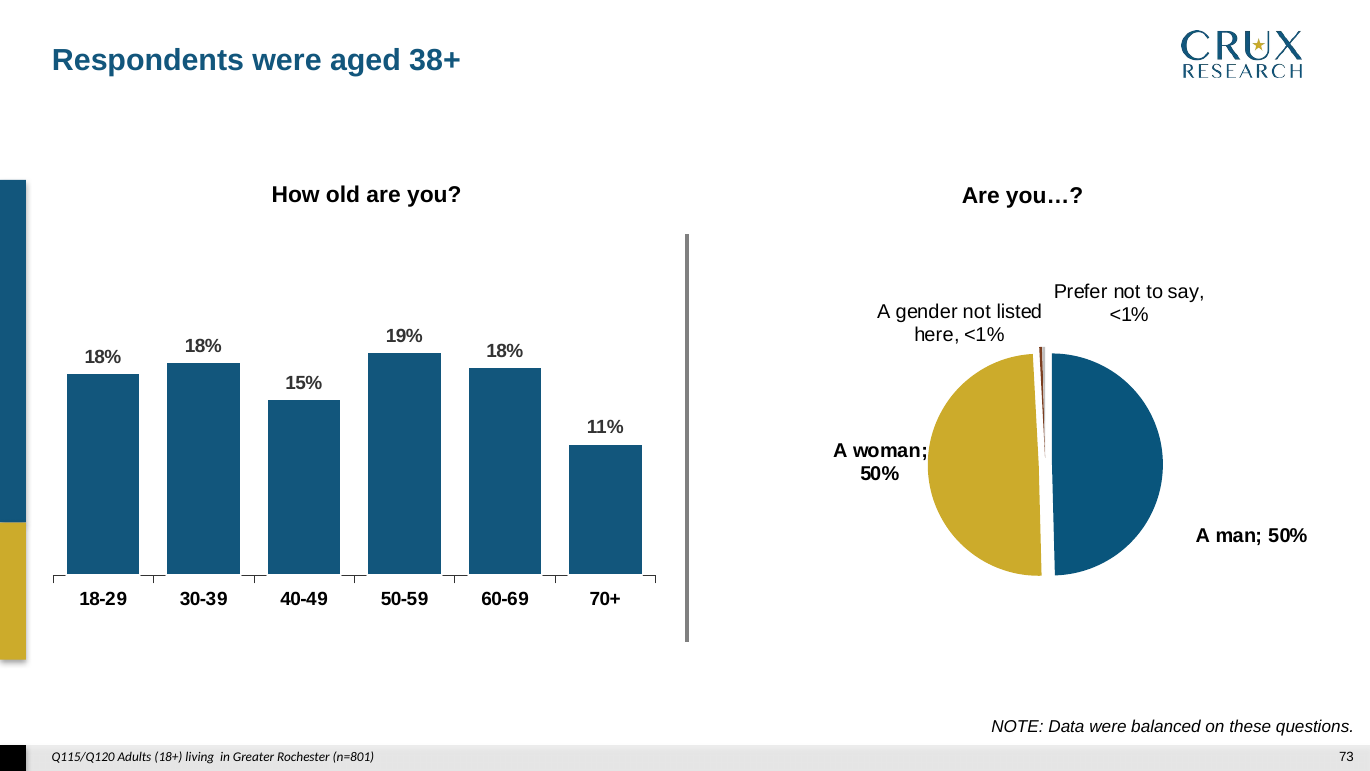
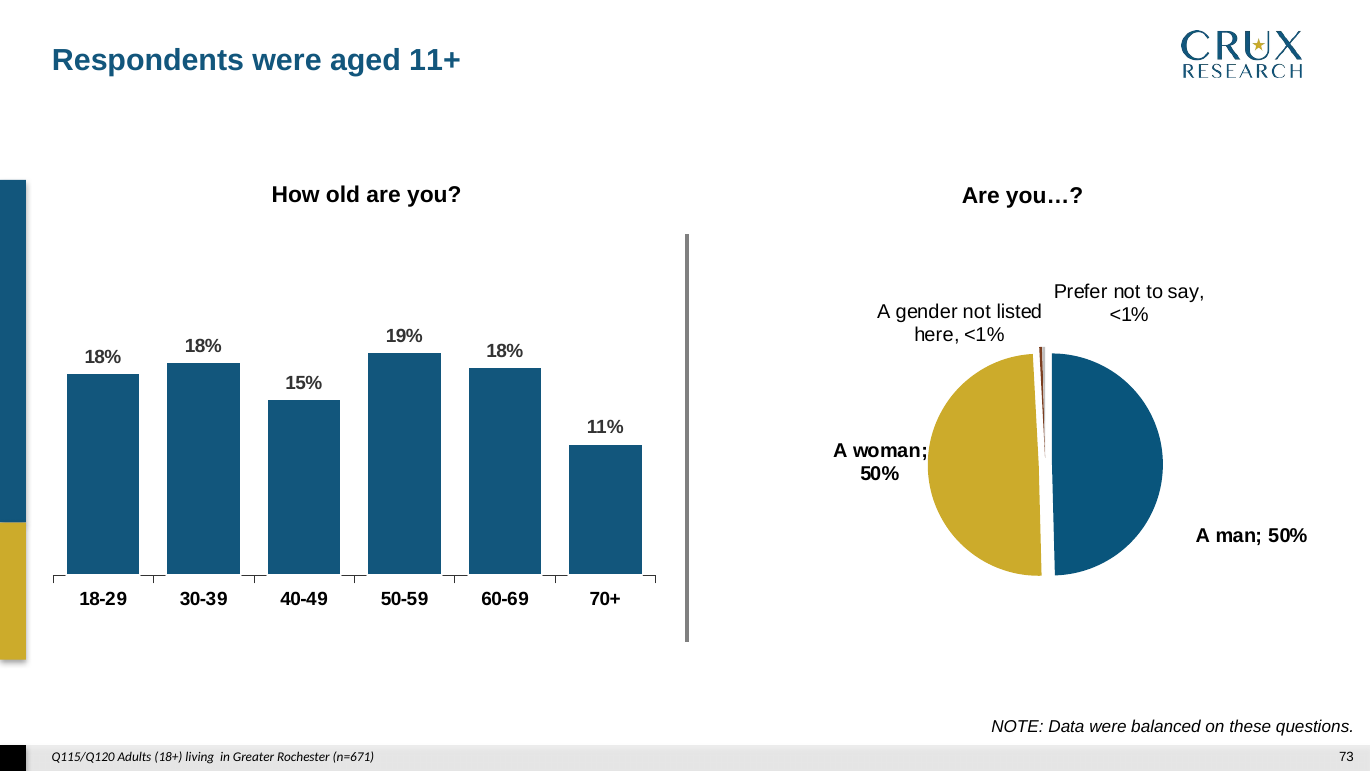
38+: 38+ -> 11+
n=801: n=801 -> n=671
